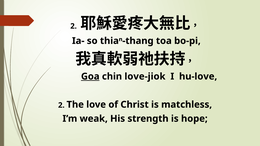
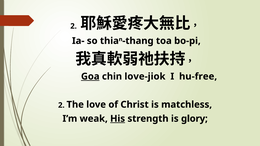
hu-love: hu-love -> hu-free
His underline: none -> present
hope: hope -> glory
